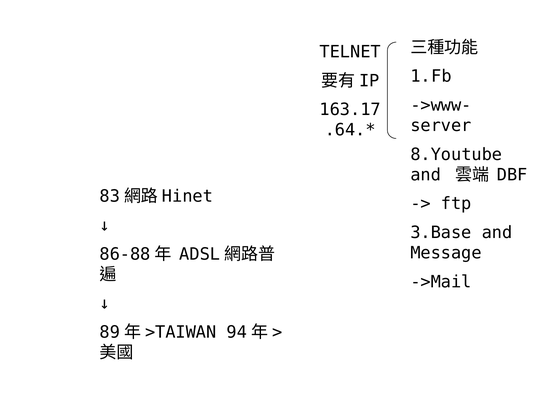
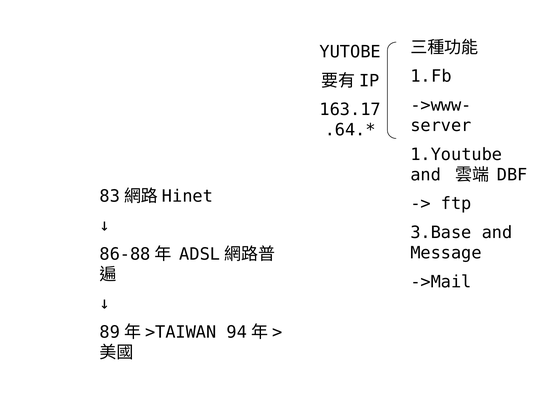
TELNET: TELNET -> YUTOBE
8.Youtube: 8.Youtube -> 1.Youtube
